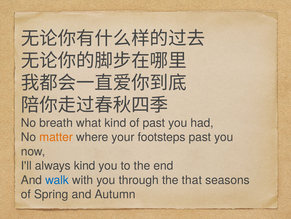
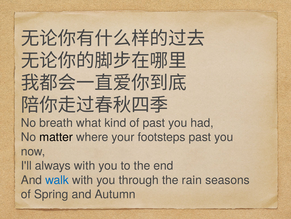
matter colour: orange -> black
always kind: kind -> with
that: that -> rain
